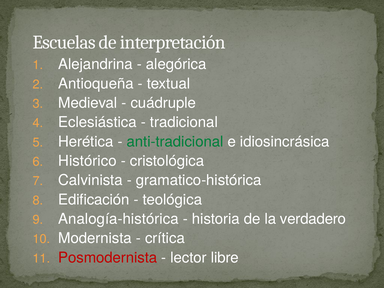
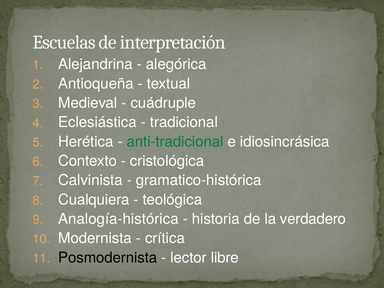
Histórico: Histórico -> Contexto
Edificación: Edificación -> Cualquiera
Posmodernista colour: red -> black
